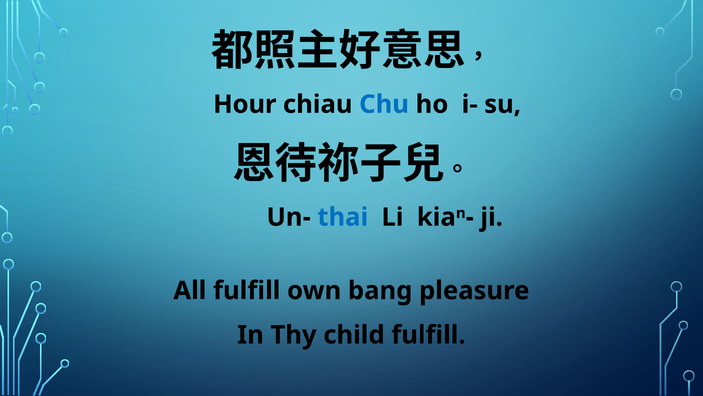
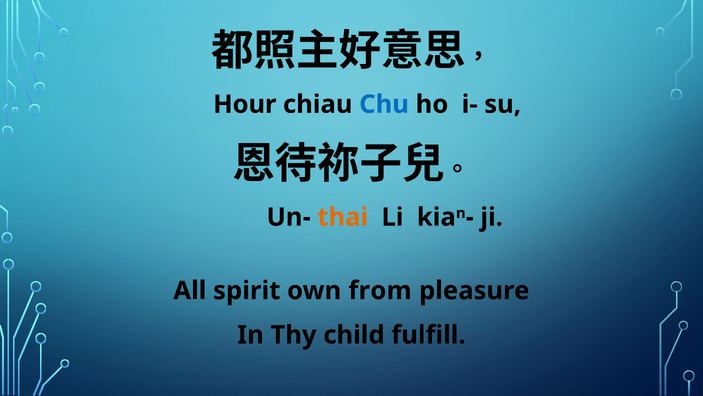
thai colour: blue -> orange
All fulfill: fulfill -> spirit
bang: bang -> from
